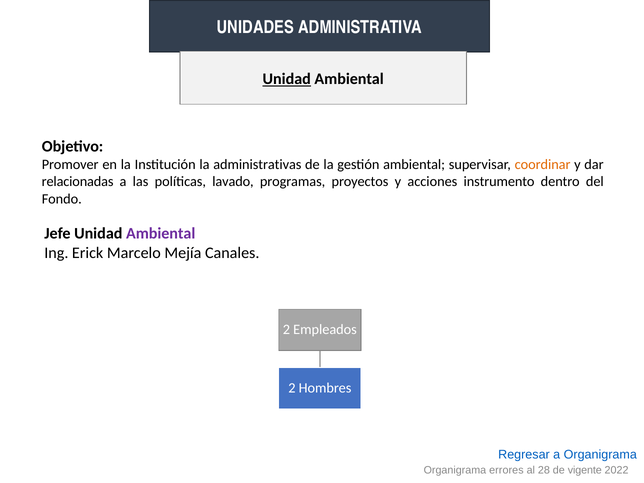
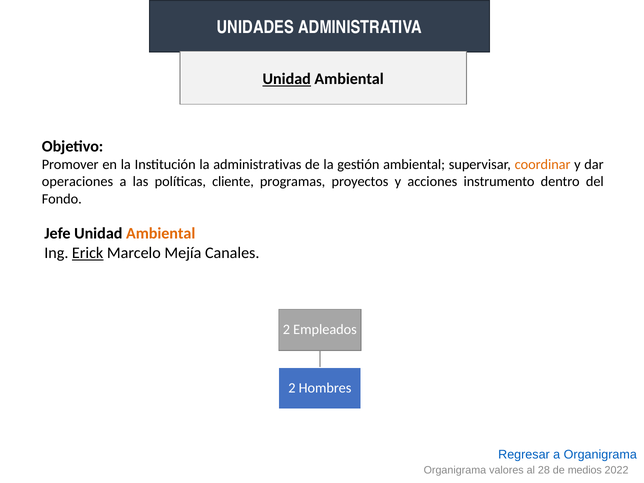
relacionadas: relacionadas -> operaciones
lavado: lavado -> cliente
Ambiental at (161, 234) colour: purple -> orange
Erick underline: none -> present
errores: errores -> valores
vigente: vigente -> medios
